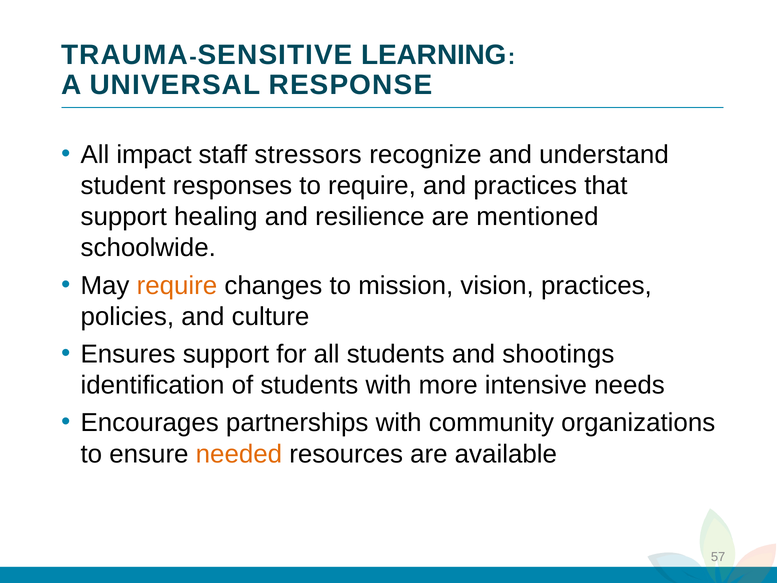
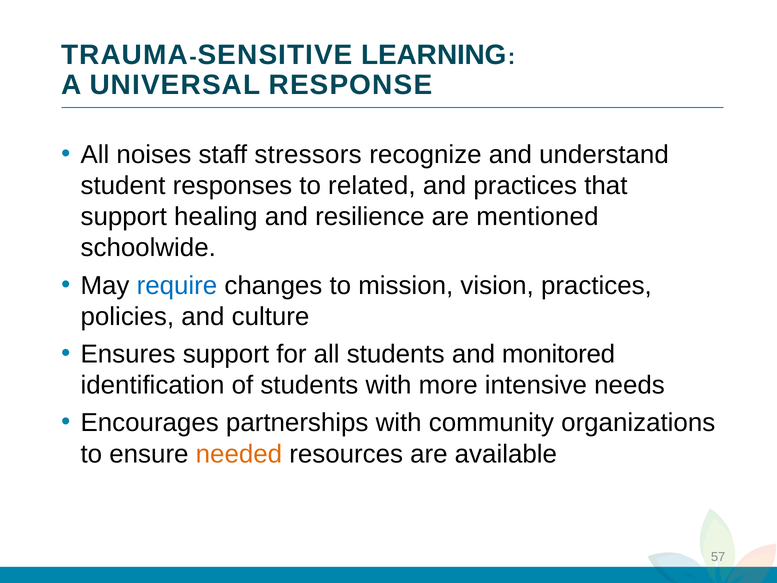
impact: impact -> noises
to require: require -> related
require at (177, 285) colour: orange -> blue
shootings: shootings -> monitored
